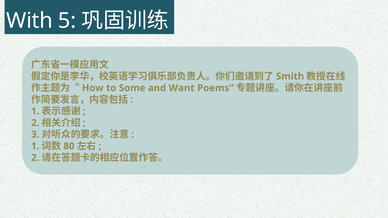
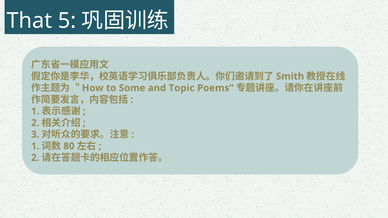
With: With -> That
Want: Want -> Topic
